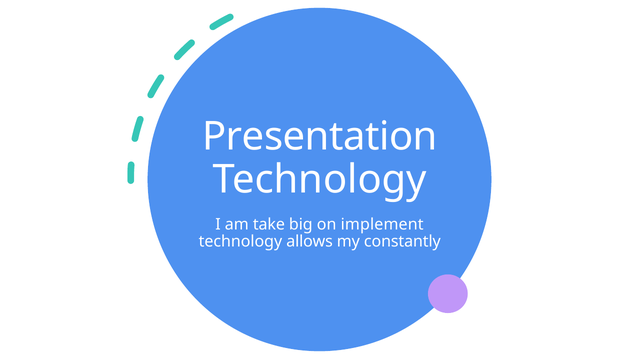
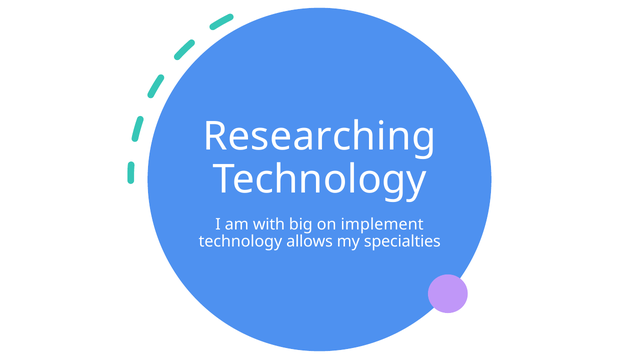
Presentation: Presentation -> Researching
take: take -> with
constantly: constantly -> specialties
